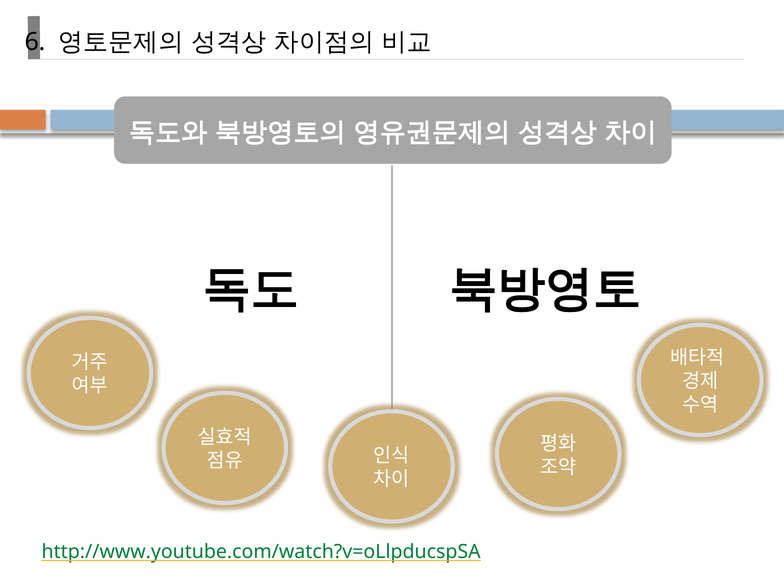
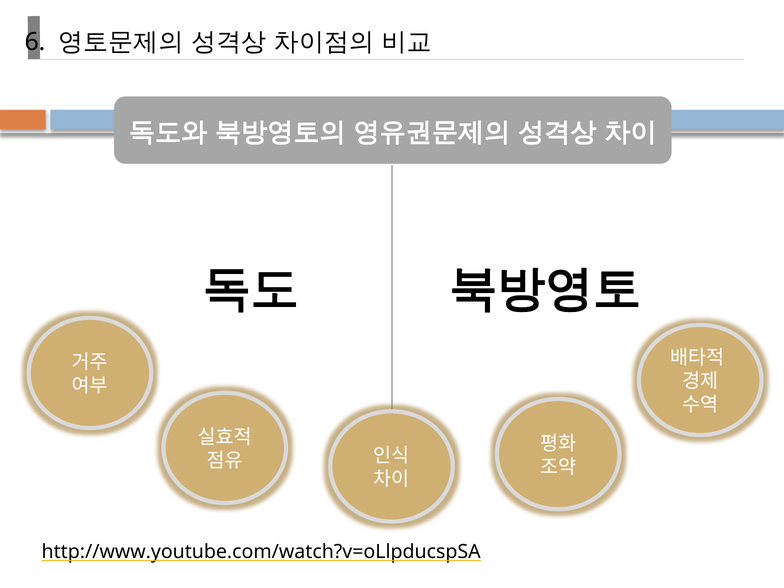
http://www.youtube.com/watch?v=oLlpducspSA colour: green -> black
